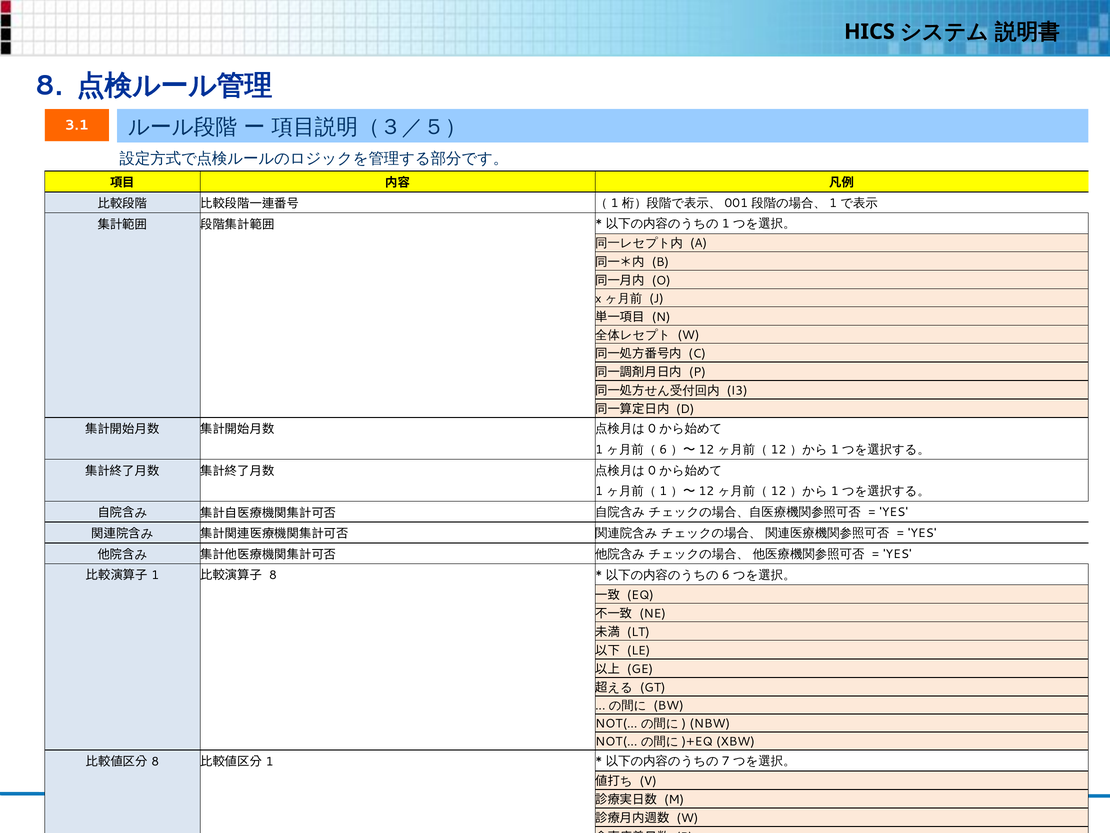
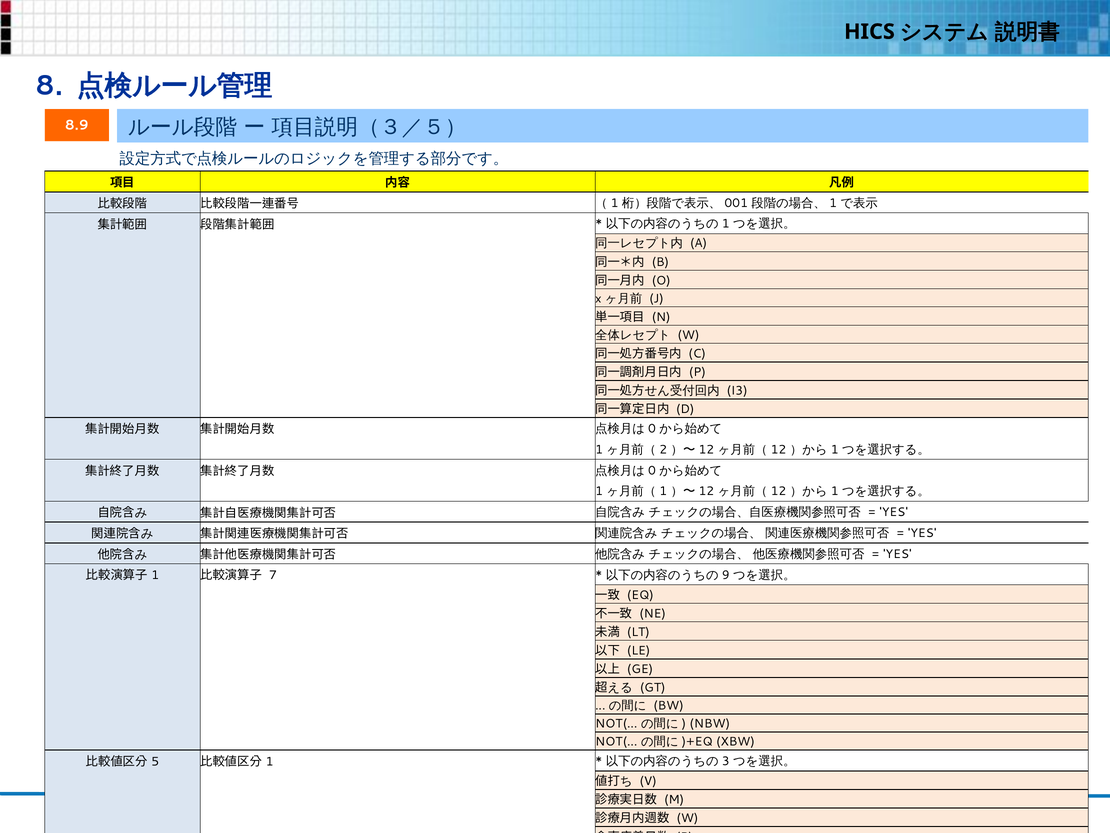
3.1: 3.1 -> 8.9
6 at (663, 449): 6 -> 2
8 at (273, 575): 8 -> 7
6 at (726, 575): 6 -> 9
8 at (155, 761): 8 -> 5
7: 7 -> 3
